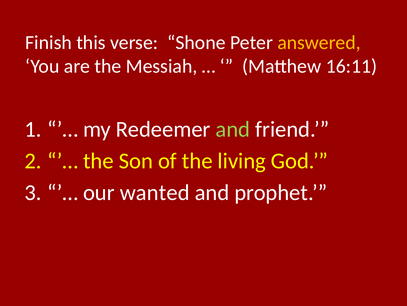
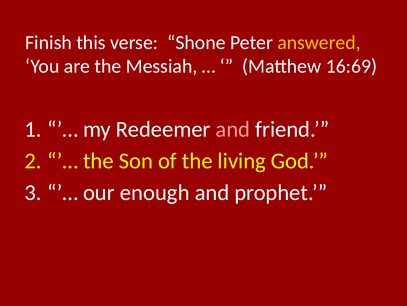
16:11: 16:11 -> 16:69
and at (233, 129) colour: light green -> pink
wanted: wanted -> enough
